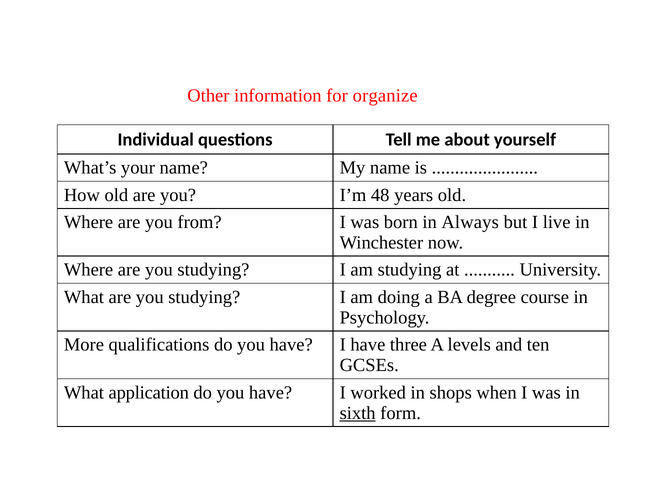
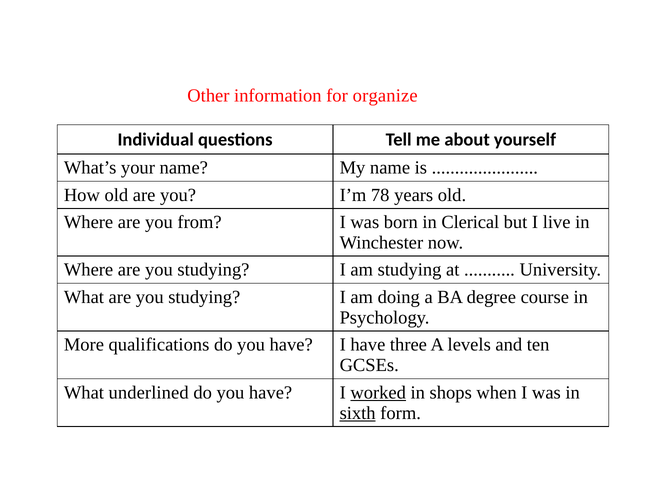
48: 48 -> 78
Always: Always -> Clerical
application: application -> underlined
worked underline: none -> present
